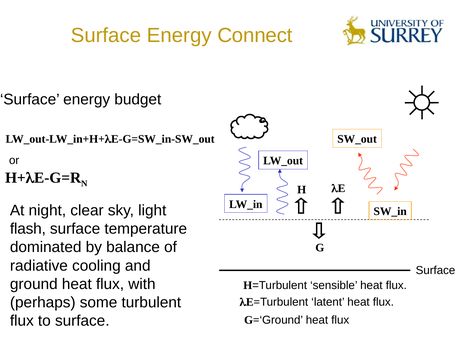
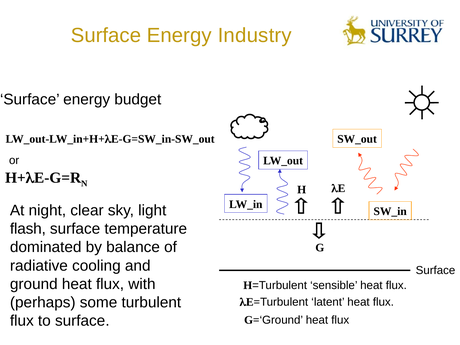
Connect: Connect -> Industry
